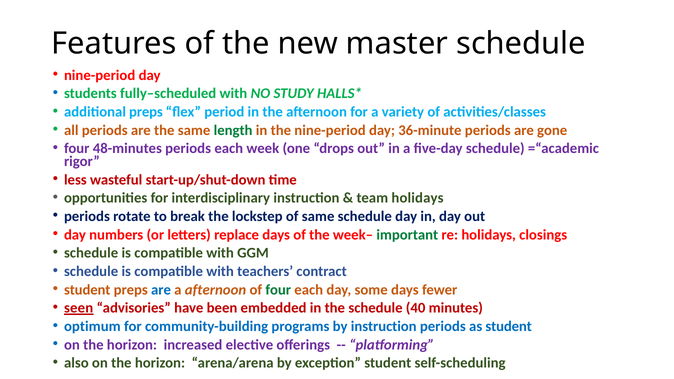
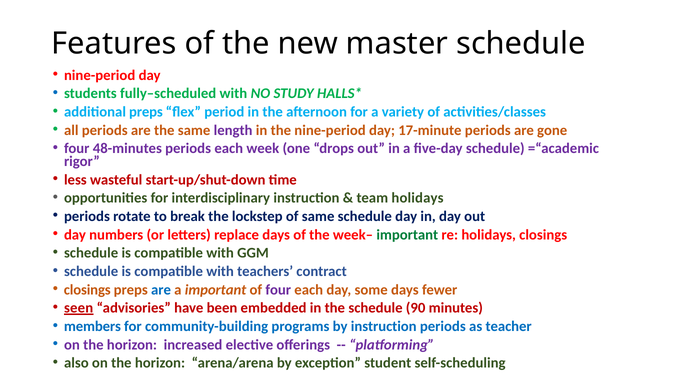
length colour: green -> purple
36-minute: 36-minute -> 17-minute
student at (87, 290): student -> closings
a afternoon: afternoon -> important
four at (278, 290) colour: green -> purple
40: 40 -> 90
optimum: optimum -> members
as student: student -> teacher
